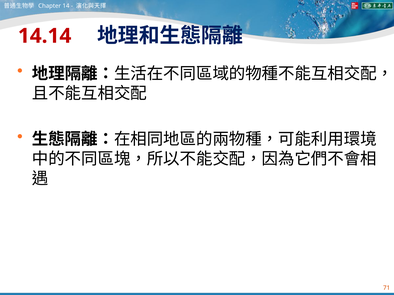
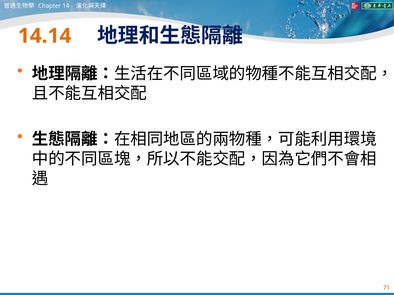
14.14 colour: red -> orange
